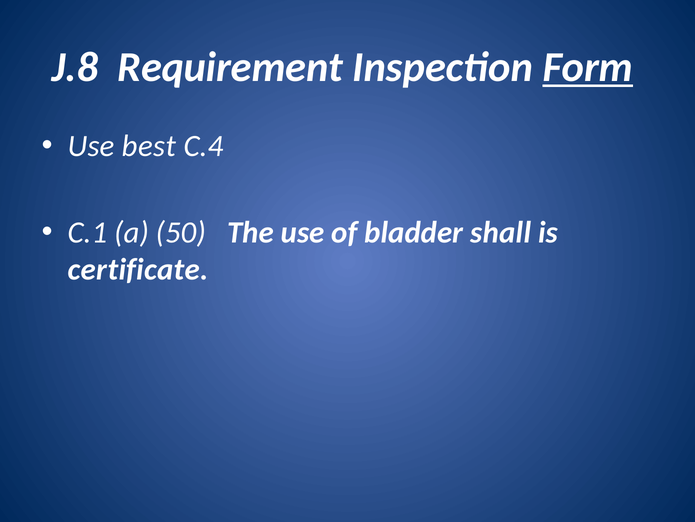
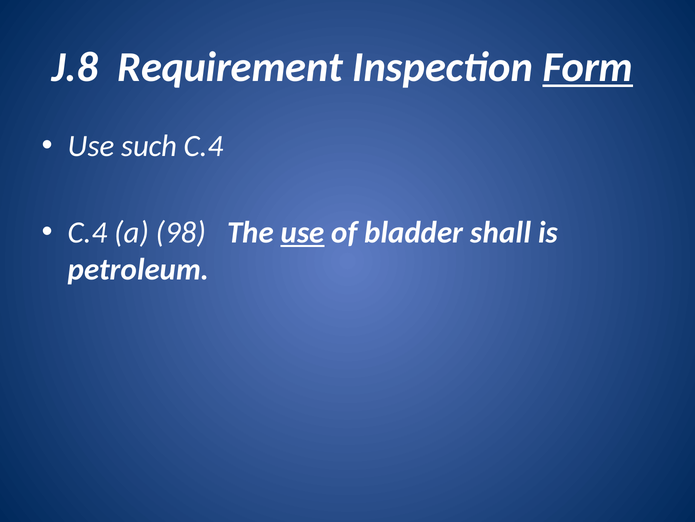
best: best -> such
C.1 at (88, 232): C.1 -> C.4
50: 50 -> 98
use at (303, 232) underline: none -> present
certificate: certificate -> petroleum
